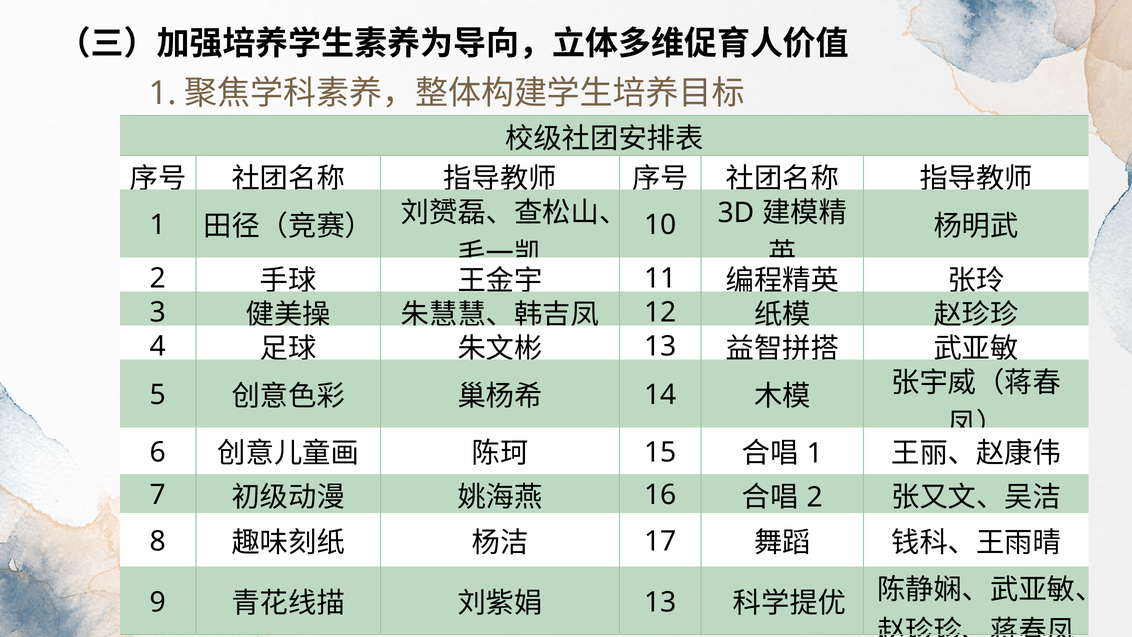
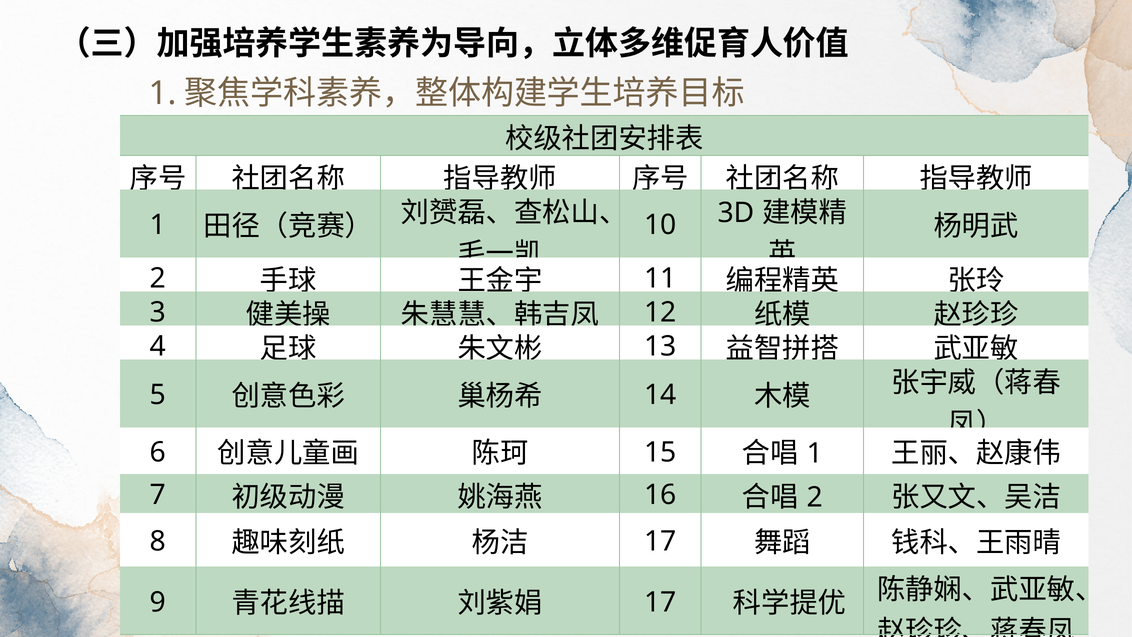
13 at (660, 602): 13 -> 17
